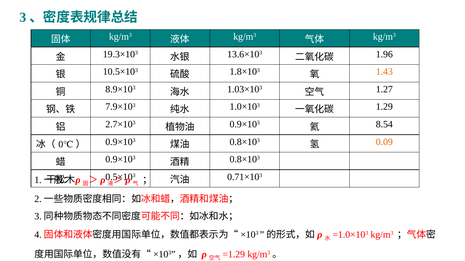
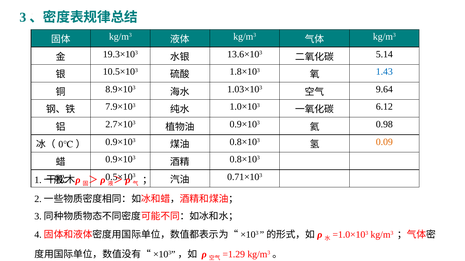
1.96: 1.96 -> 5.14
1.43 colour: orange -> blue
1.27: 1.27 -> 9.64
1.29: 1.29 -> 6.12
8.54: 8.54 -> 0.98
